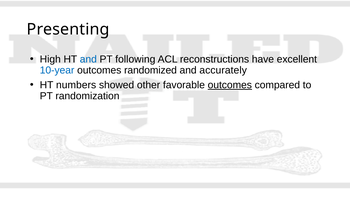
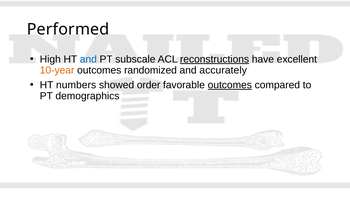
Presenting: Presenting -> Performed
following: following -> subscale
reconstructions underline: none -> present
10-year colour: blue -> orange
other: other -> order
randomization: randomization -> demographics
